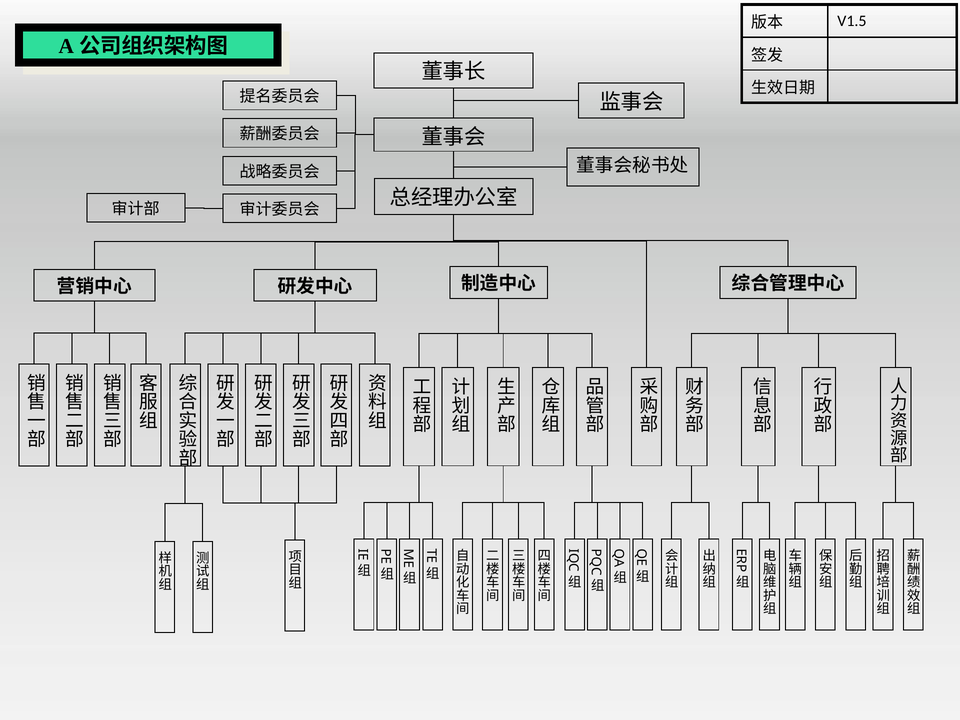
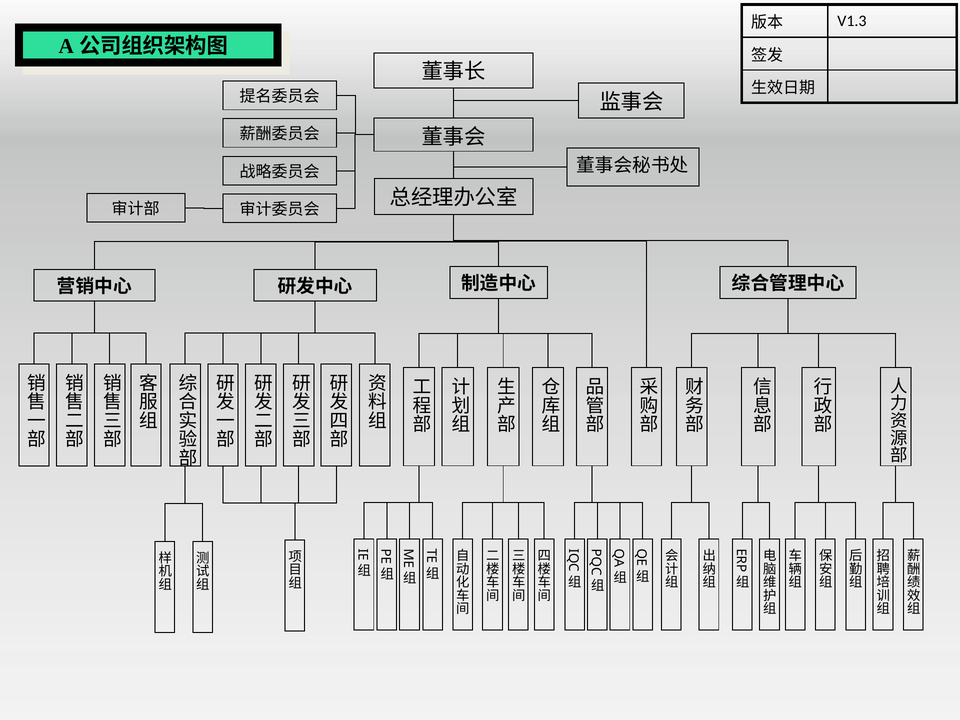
V1.5: V1.5 -> V1.3
